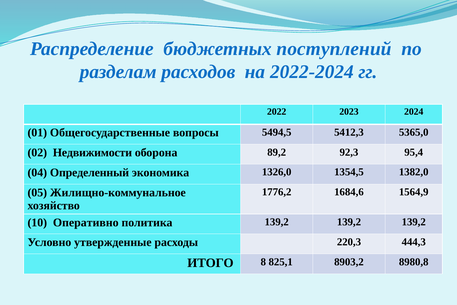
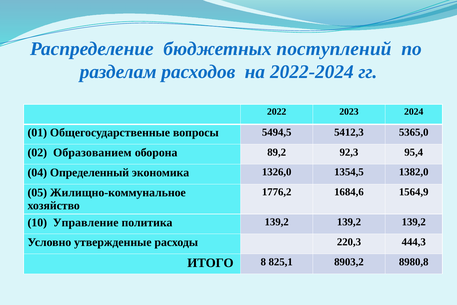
Недвижимости: Недвижимости -> Образованием
Оперативно: Оперативно -> Управление
